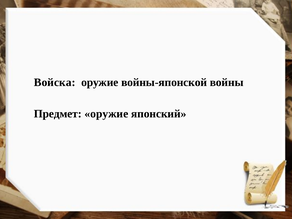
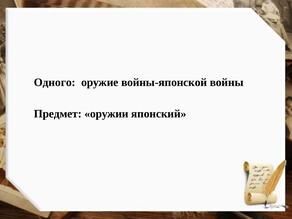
Войска: Войска -> Одного
Предмет оружие: оружие -> оружии
